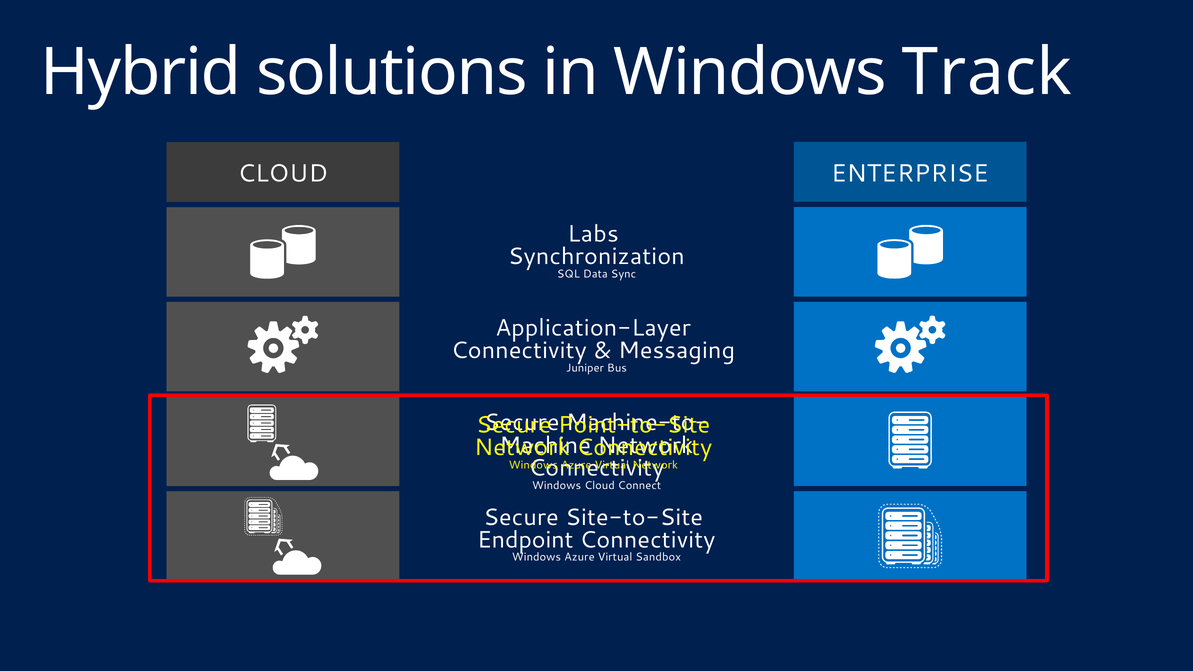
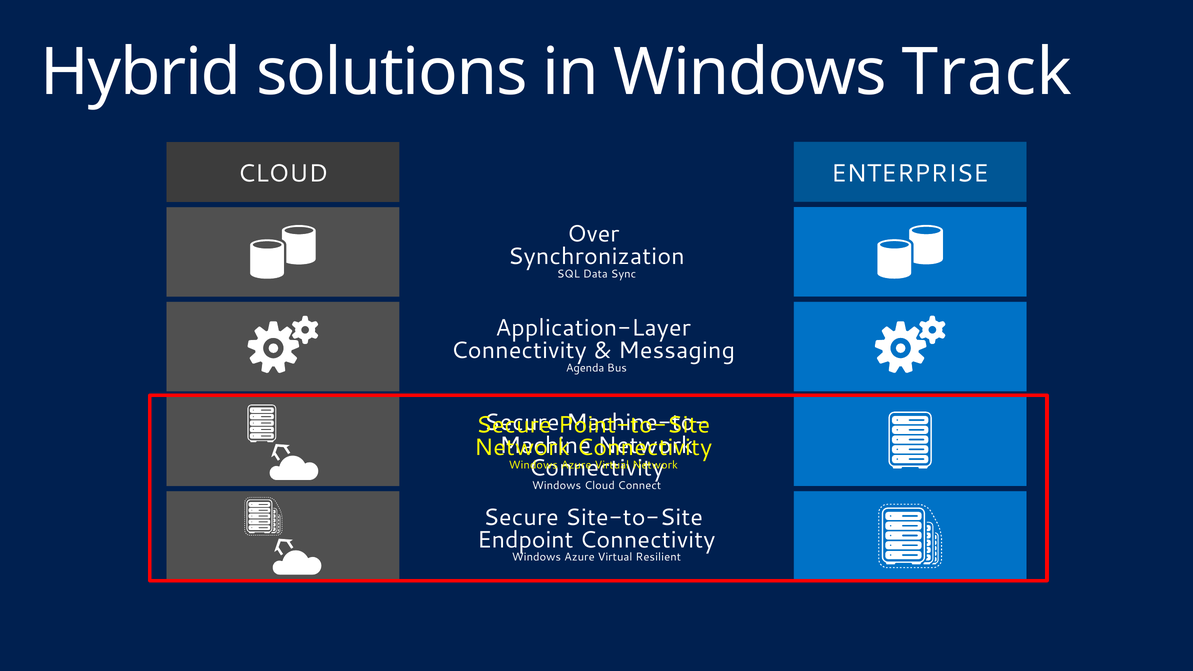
Labs: Labs -> Over
Juniper: Juniper -> Agenda
Sandbox: Sandbox -> Resilient
